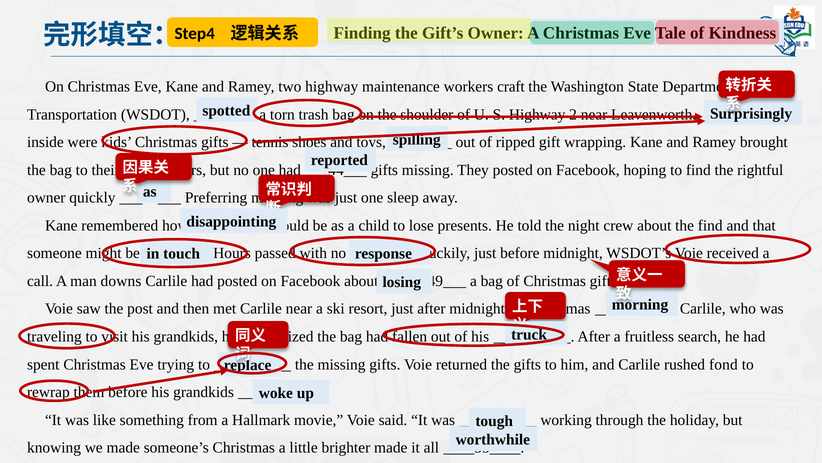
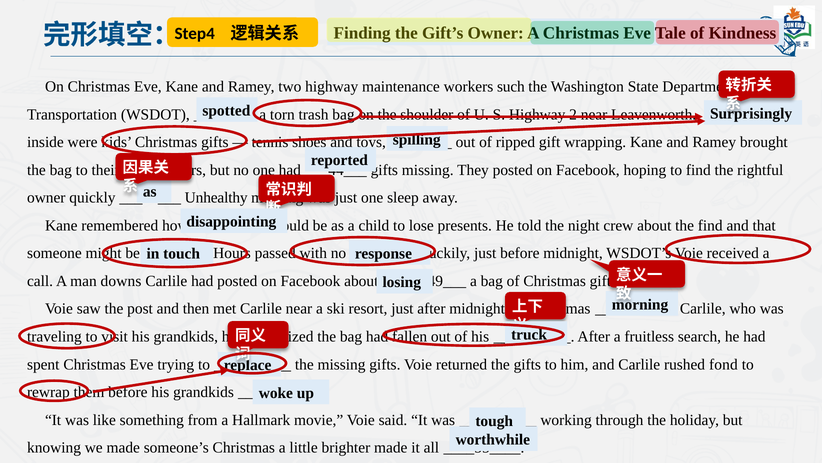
craft: craft -> such
Preferring: Preferring -> Unhealthy
